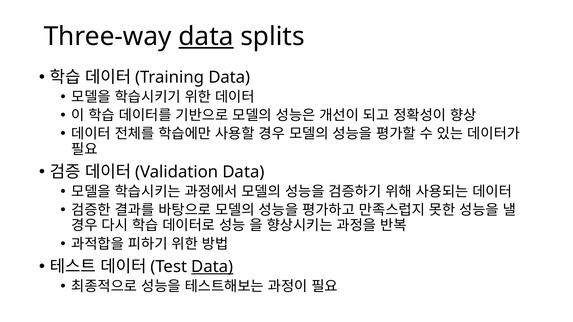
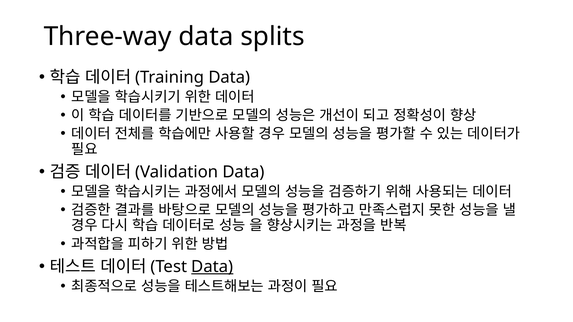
data at (206, 36) underline: present -> none
